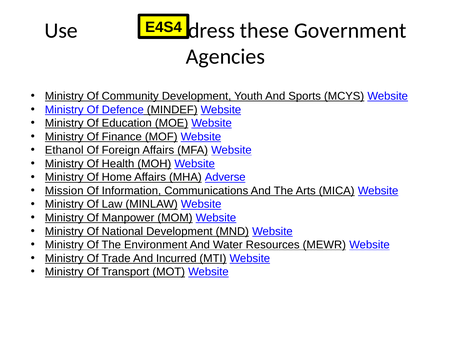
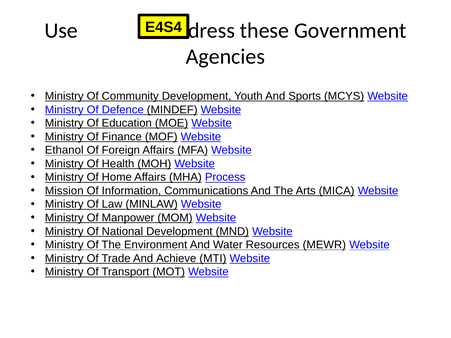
Adverse: Adverse -> Process
Incurred: Incurred -> Achieve
